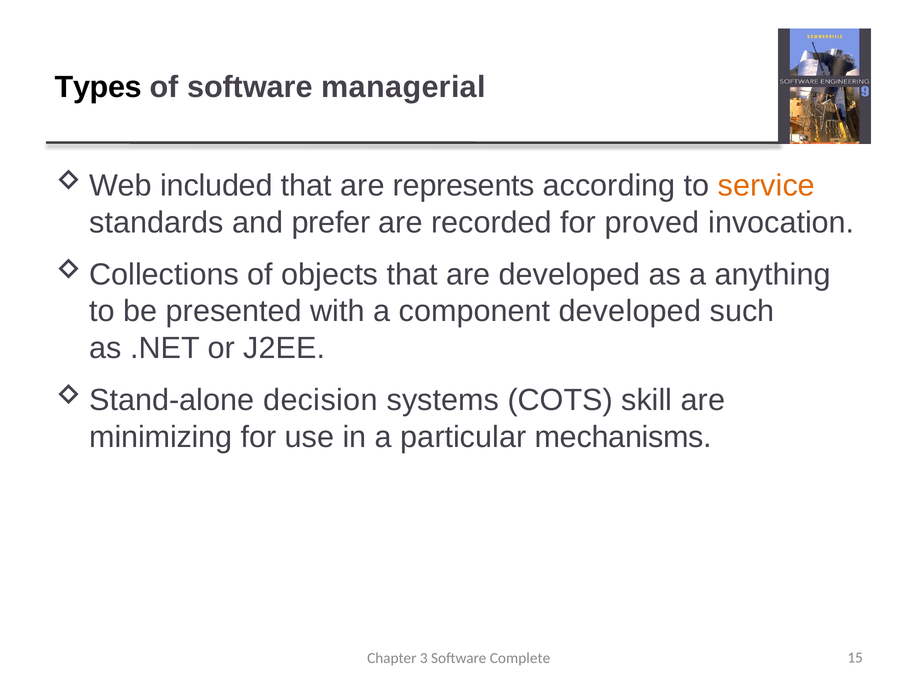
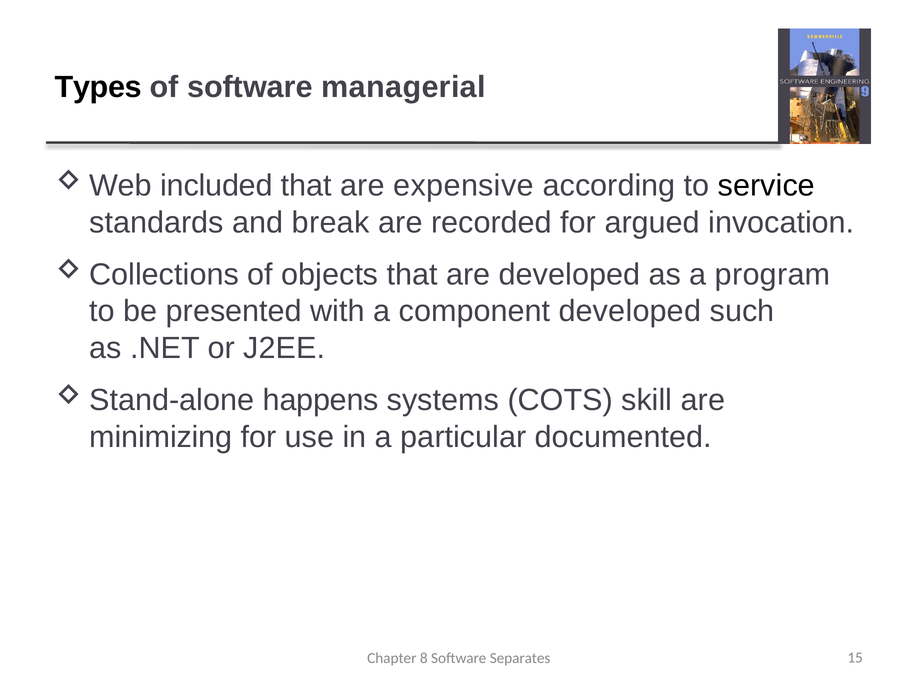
represents: represents -> expensive
service colour: orange -> black
prefer: prefer -> break
proved: proved -> argued
anything: anything -> program
decision: decision -> happens
mechanisms: mechanisms -> documented
3: 3 -> 8
Complete: Complete -> Separates
